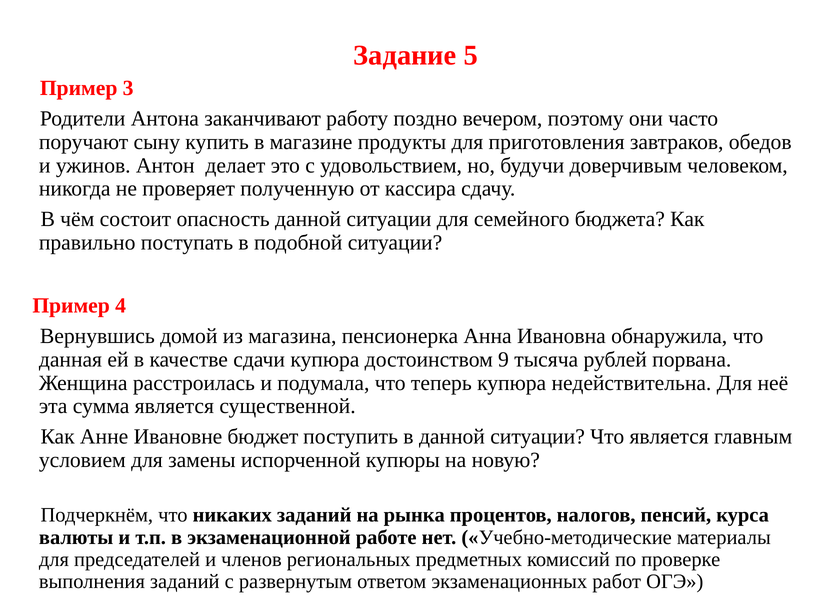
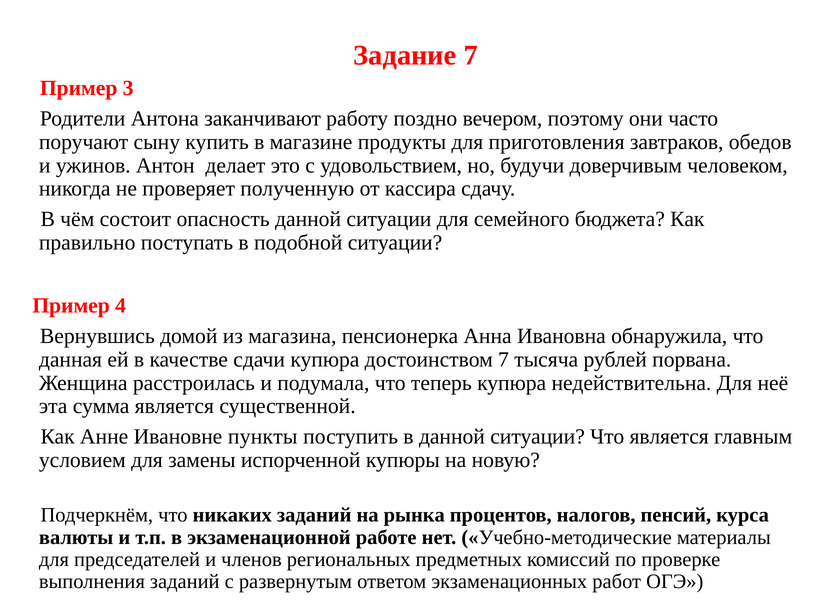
Задание 5: 5 -> 7
достоинством 9: 9 -> 7
бюджет: бюджет -> пункты
